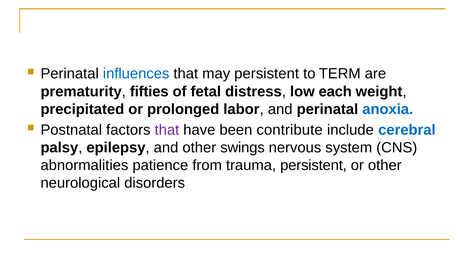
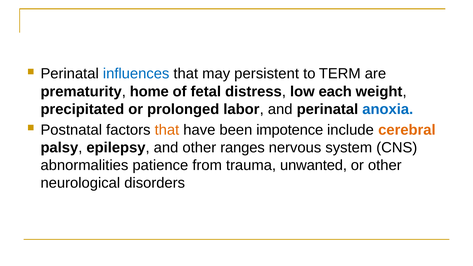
fifties: fifties -> home
that at (167, 130) colour: purple -> orange
contribute: contribute -> impotence
cerebral colour: blue -> orange
swings: swings -> ranges
trauma persistent: persistent -> unwanted
